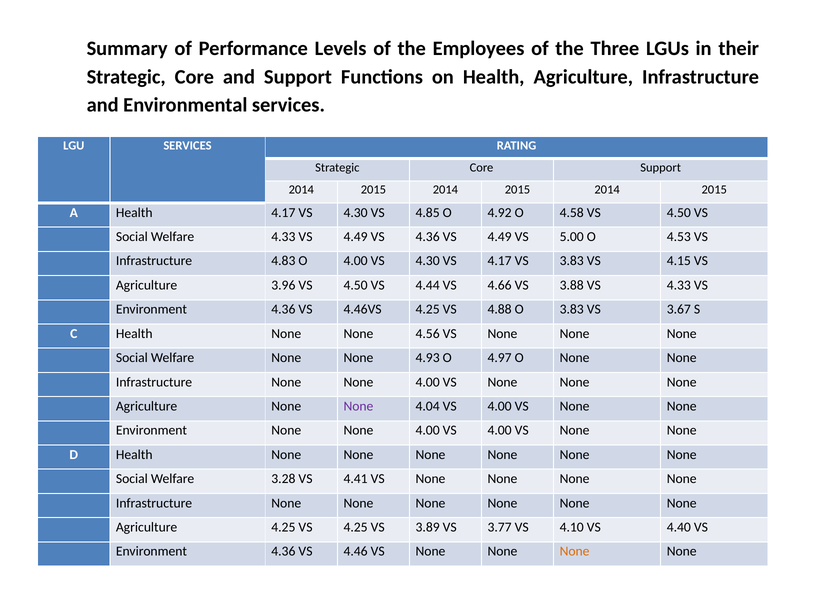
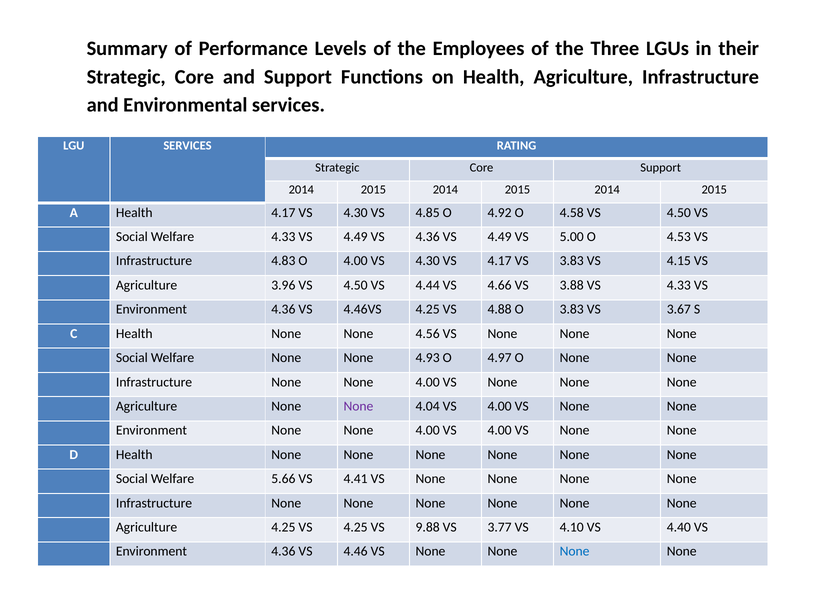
3.28: 3.28 -> 5.66
3.89: 3.89 -> 9.88
None at (575, 552) colour: orange -> blue
